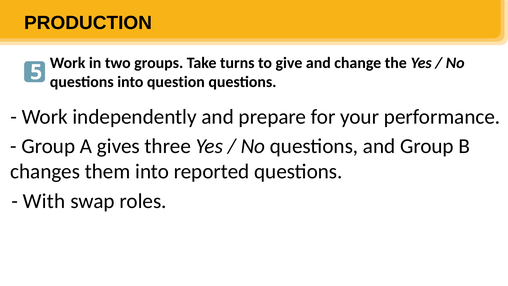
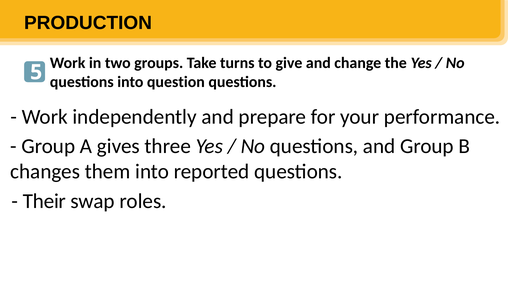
With: With -> Their
